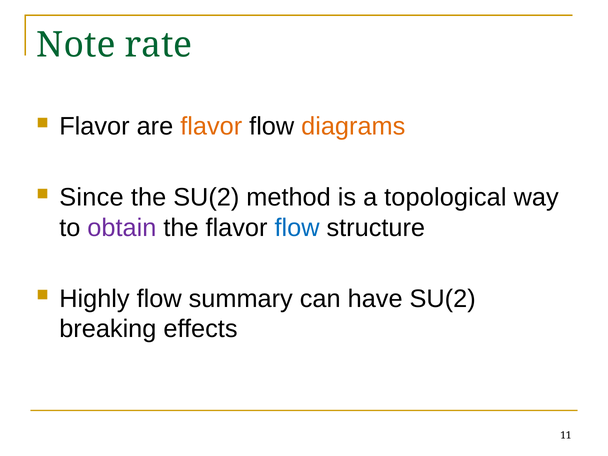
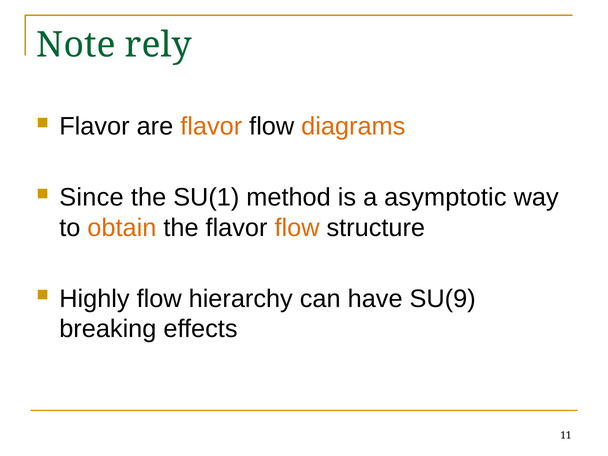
rate: rate -> rely
the SU(2: SU(2 -> SU(1
topological: topological -> asymptotic
obtain colour: purple -> orange
flow at (297, 228) colour: blue -> orange
summary: summary -> hierarchy
have SU(2: SU(2 -> SU(9
